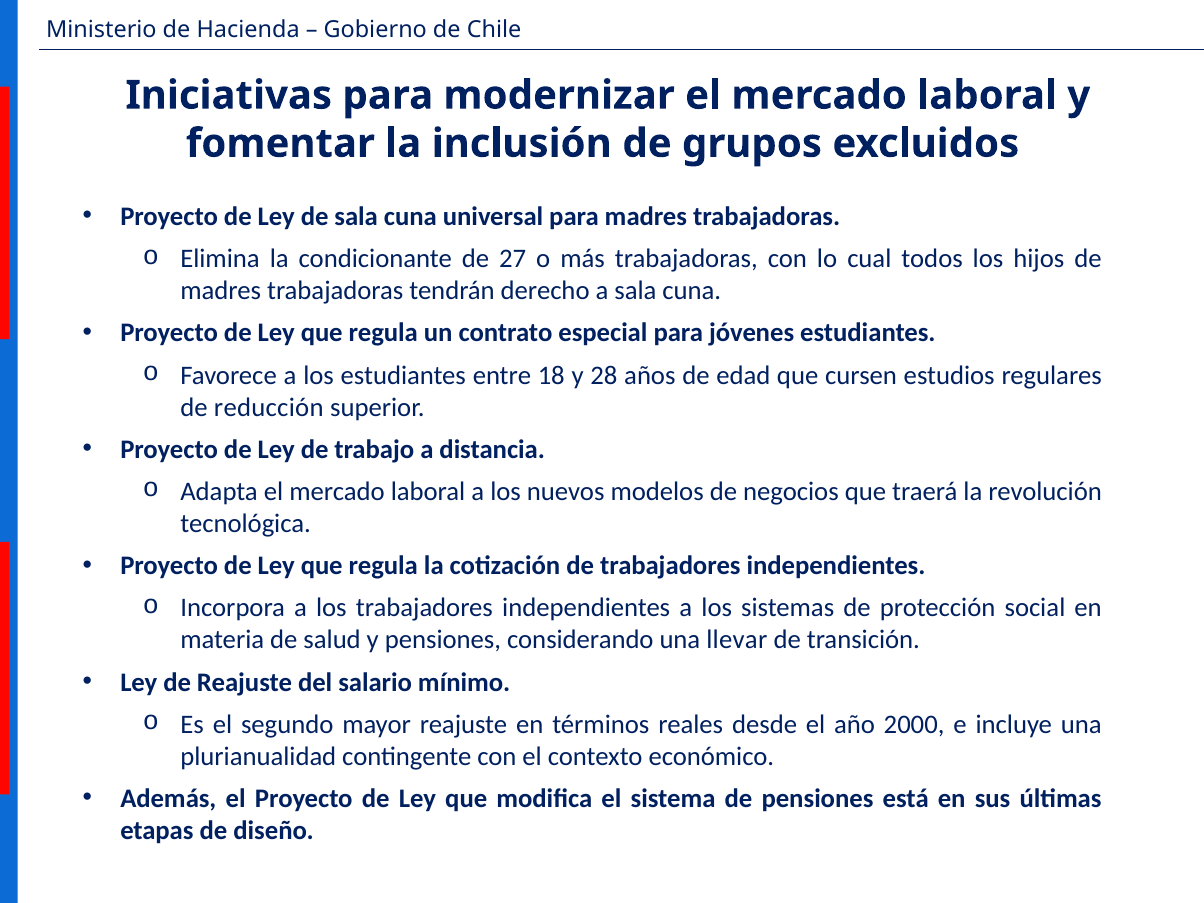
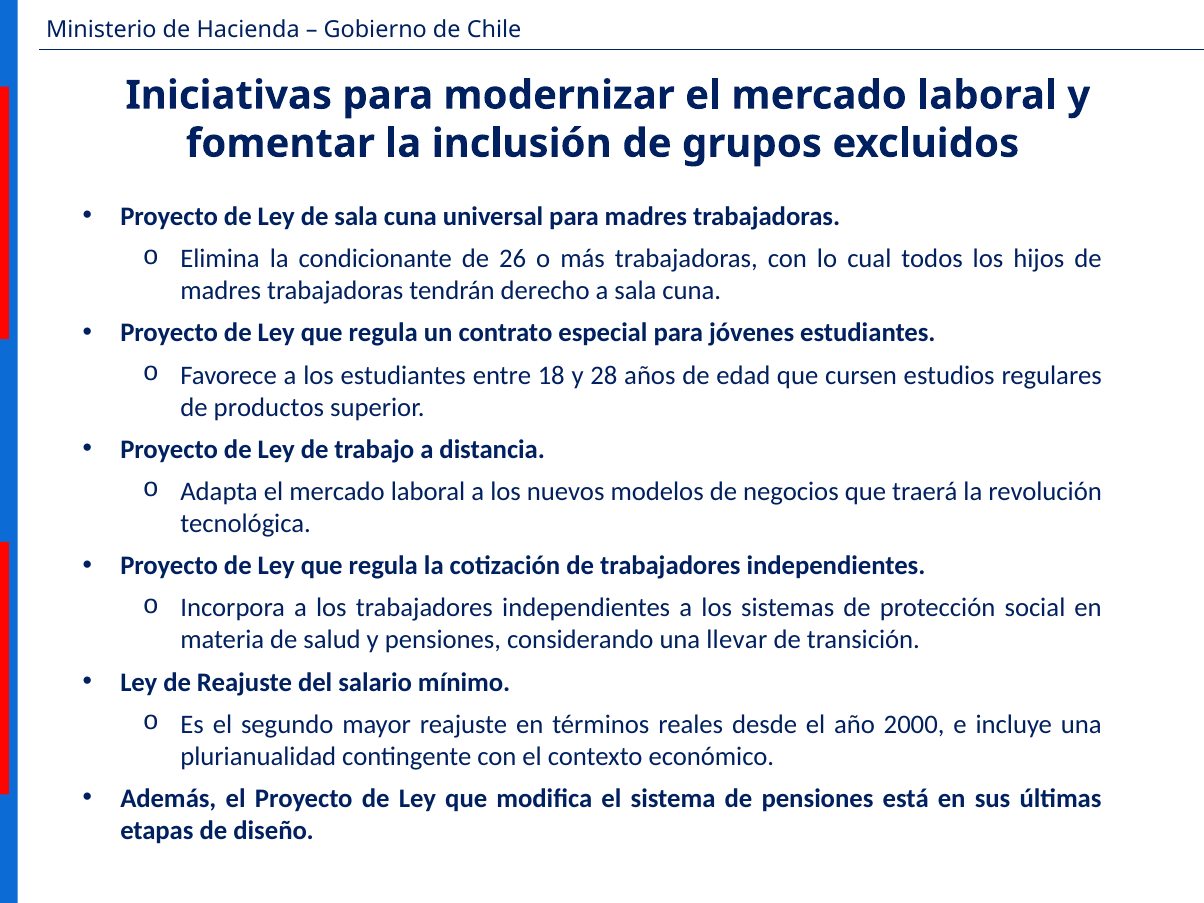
27: 27 -> 26
reducción: reducción -> productos
